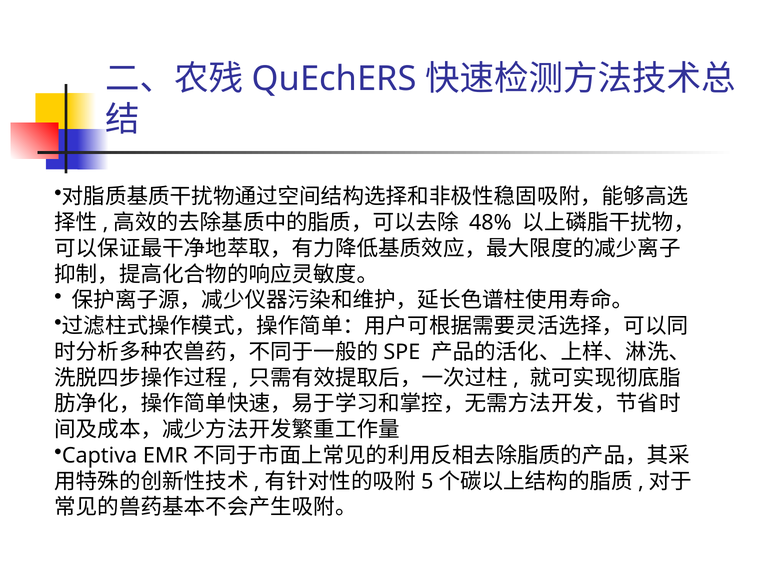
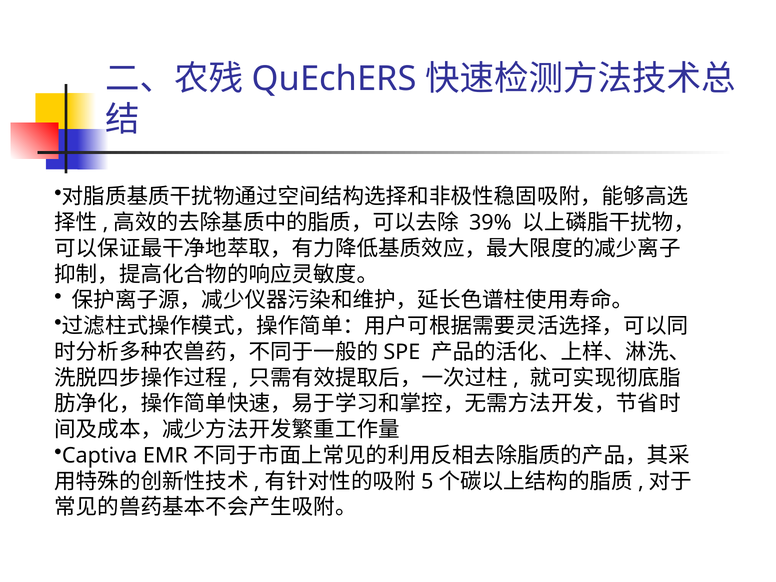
48%: 48% -> 39%
